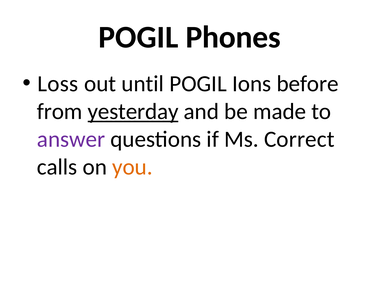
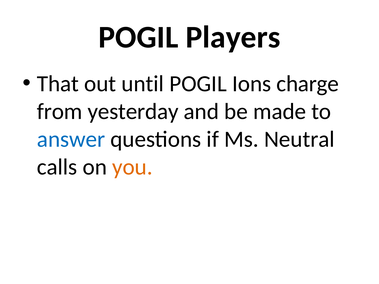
Phones: Phones -> Players
Loss: Loss -> That
before: before -> charge
yesterday underline: present -> none
answer colour: purple -> blue
Correct: Correct -> Neutral
